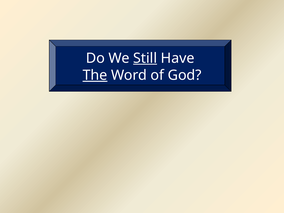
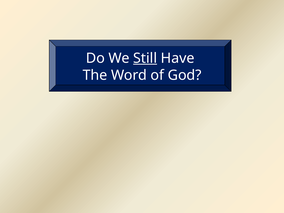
The underline: present -> none
